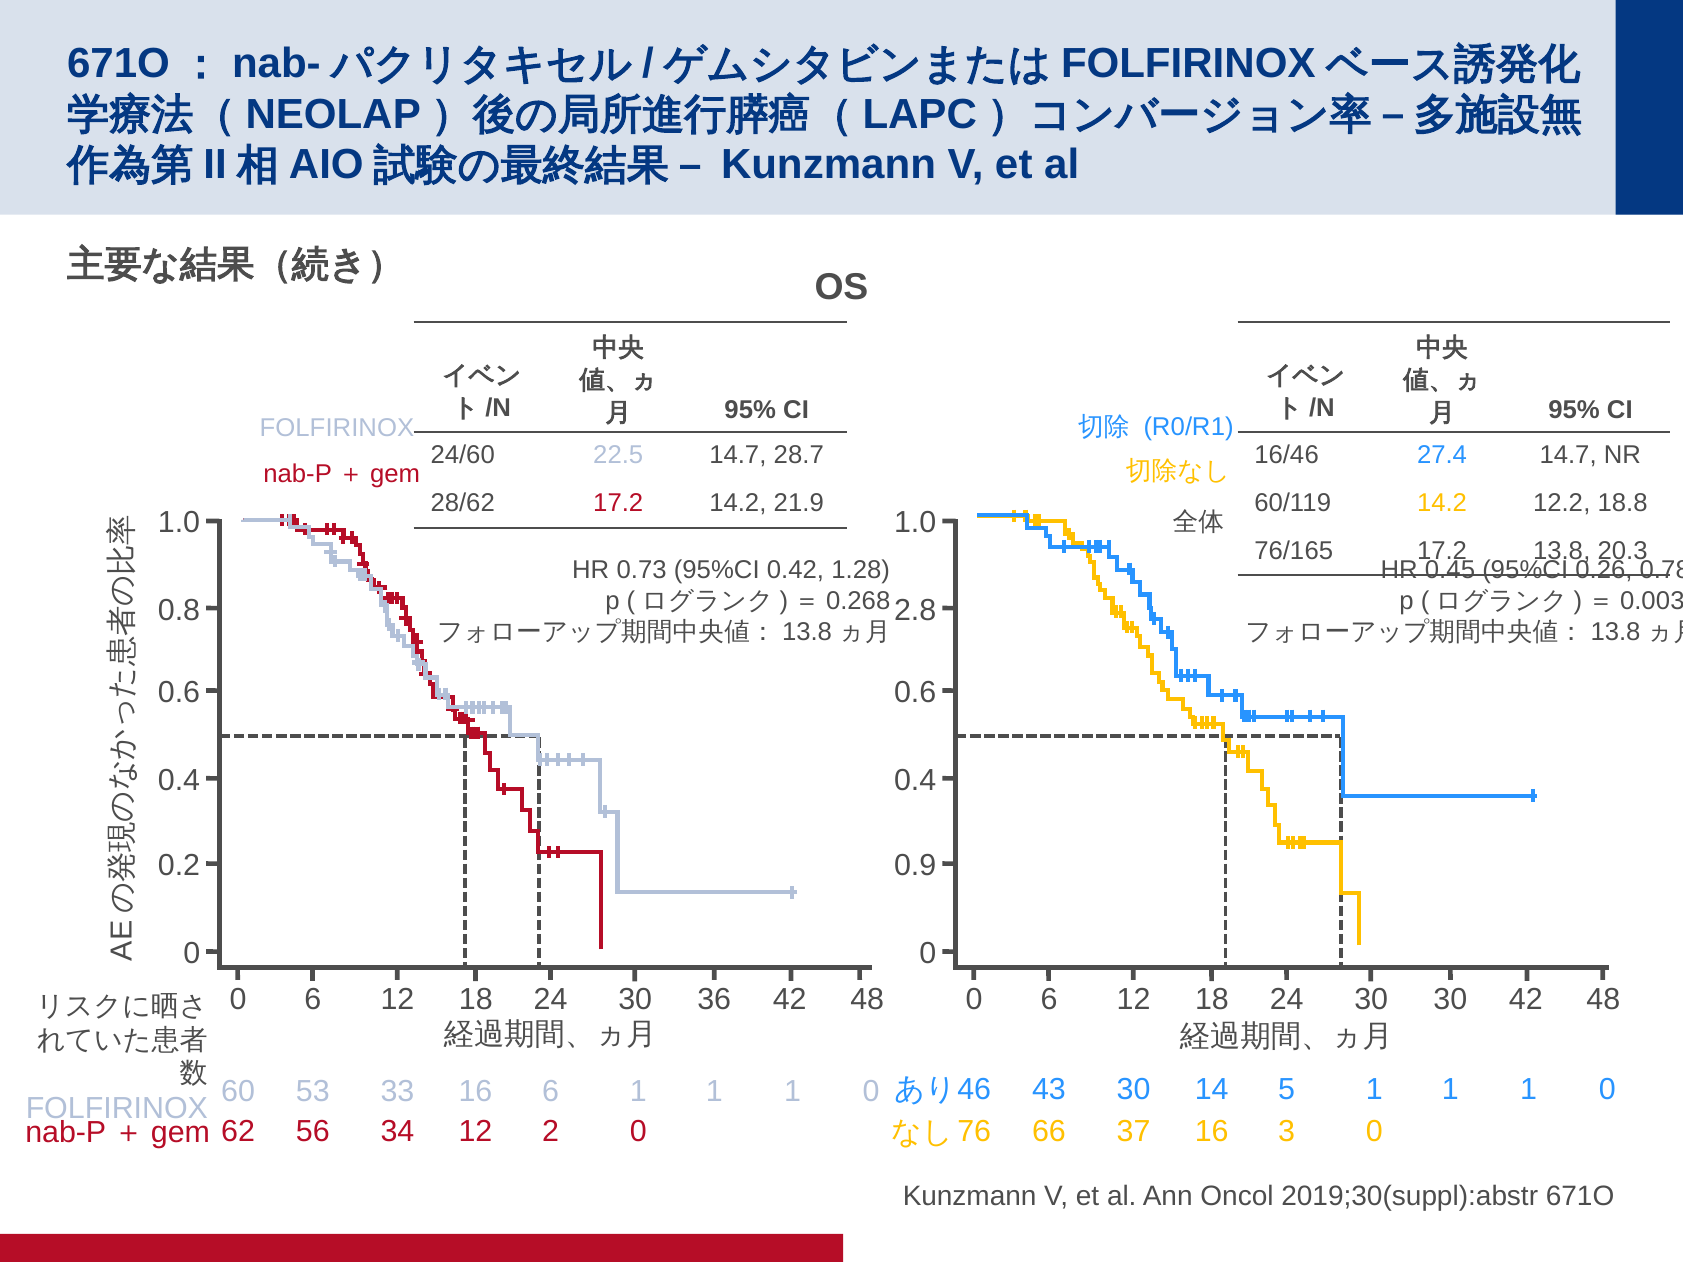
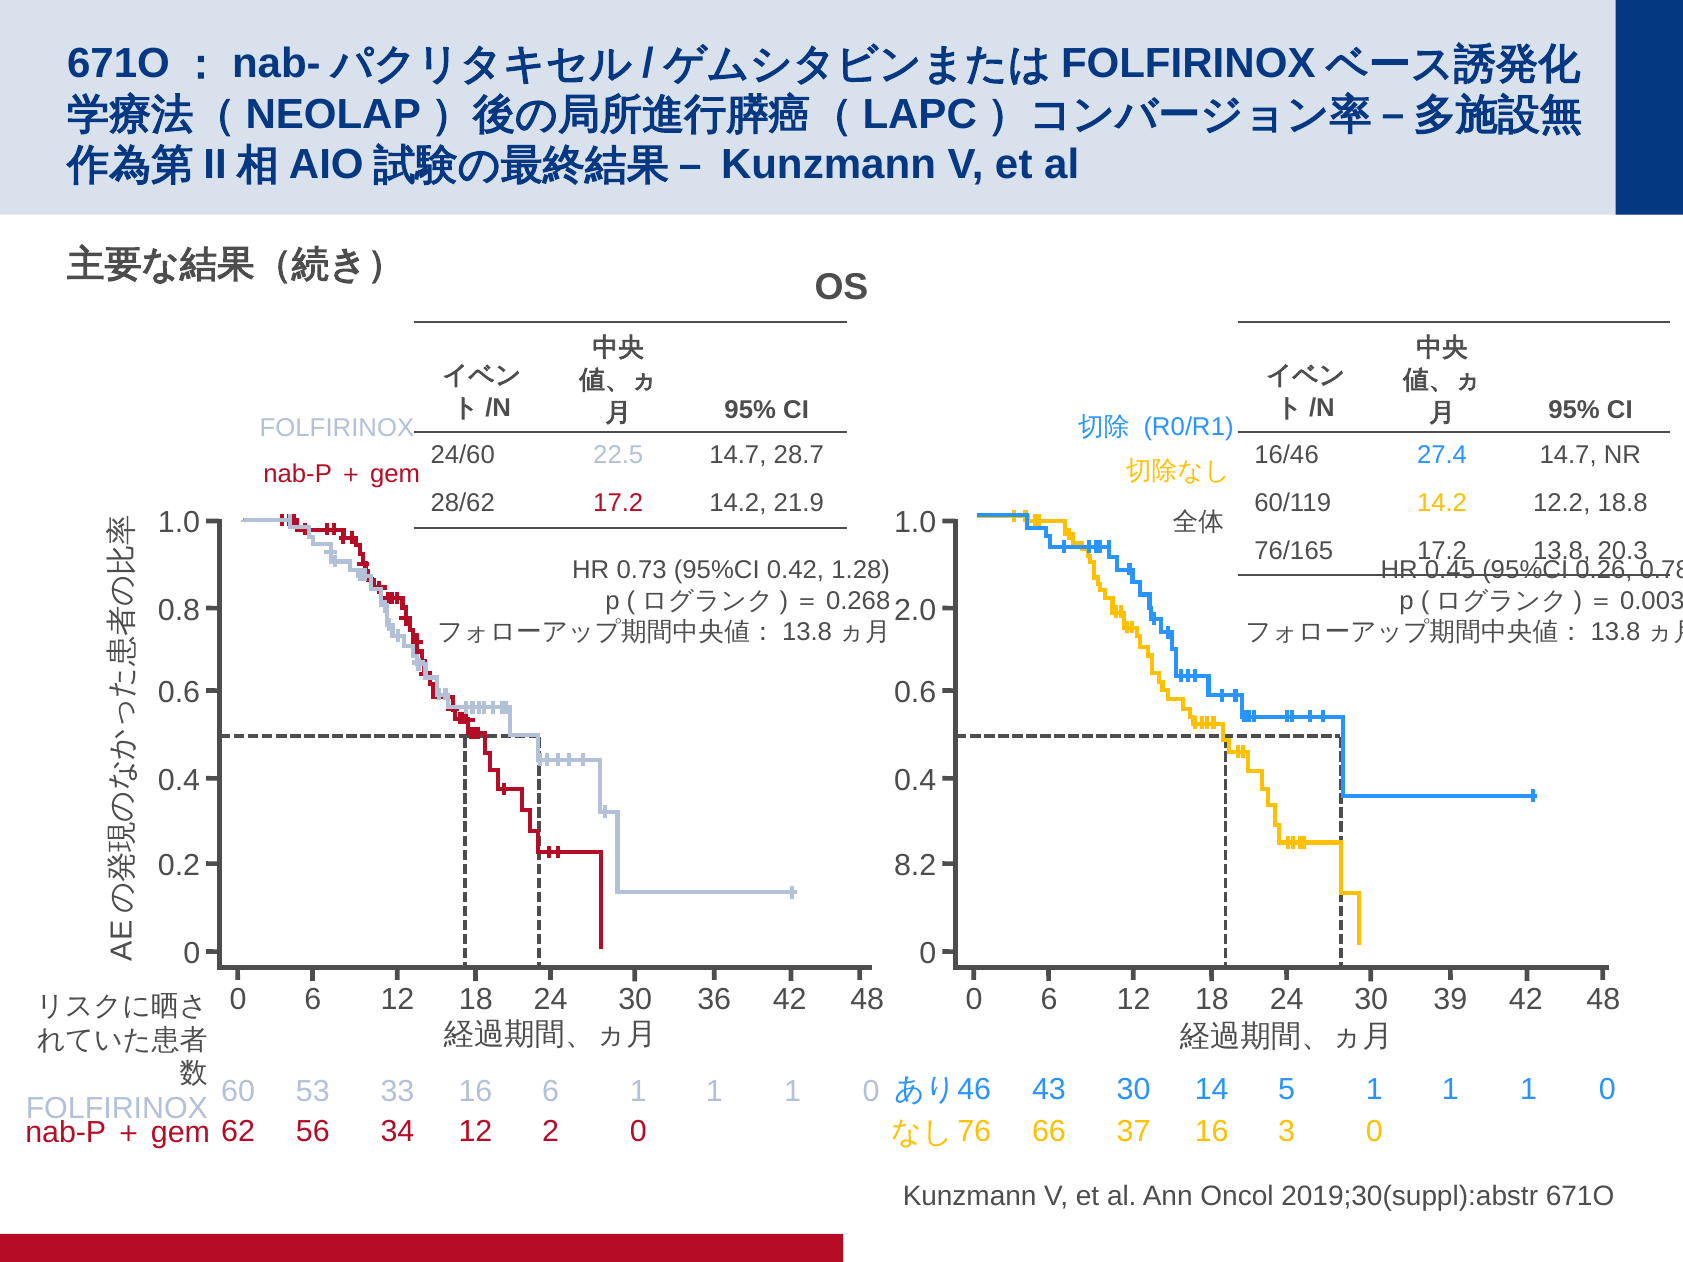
2.8: 2.8 -> 2.0
0.9: 0.9 -> 8.2
12 30: 30 -> 39
